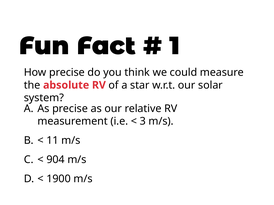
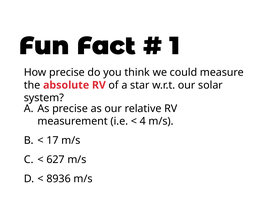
3: 3 -> 4
11: 11 -> 17
904: 904 -> 627
1900: 1900 -> 8936
